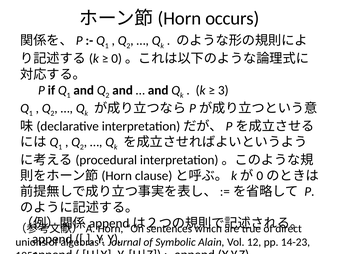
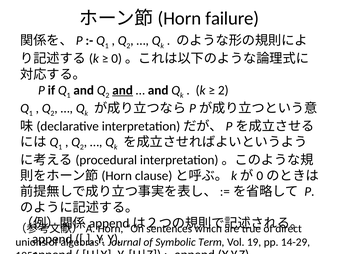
occurs: occurs -> failure
and at (123, 90) underline: none -> present
3 at (223, 90): 3 -> 2
Alain: Alain -> Term
12: 12 -> 19
14-23: 14-23 -> 14-29
